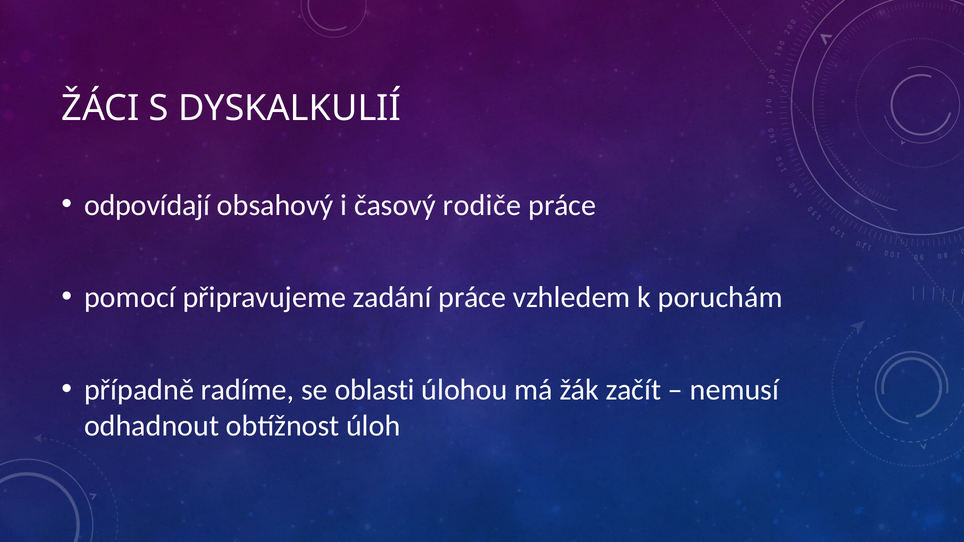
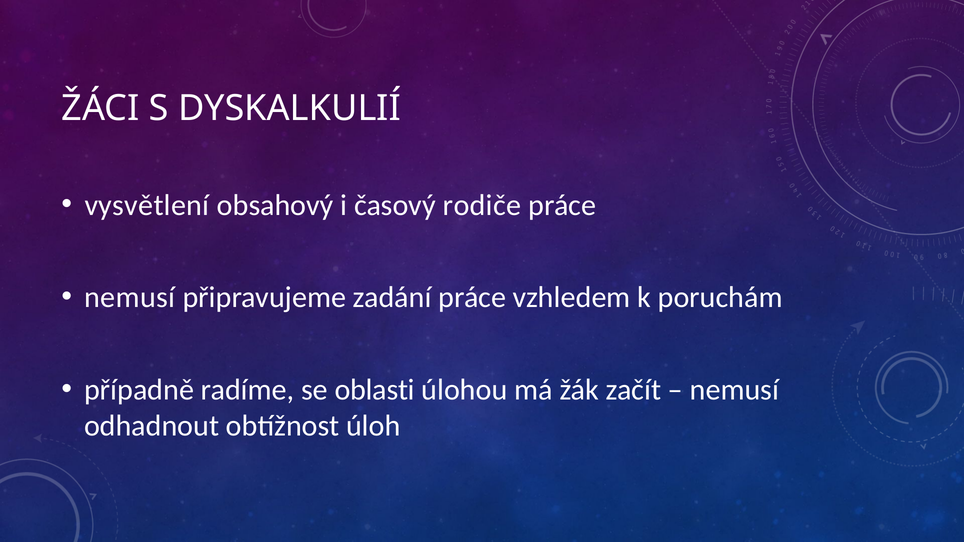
odpovídají: odpovídají -> vysvětlení
pomocí at (130, 298): pomocí -> nemusí
